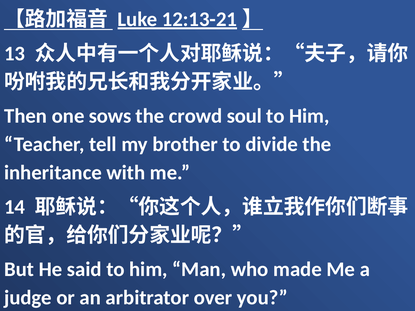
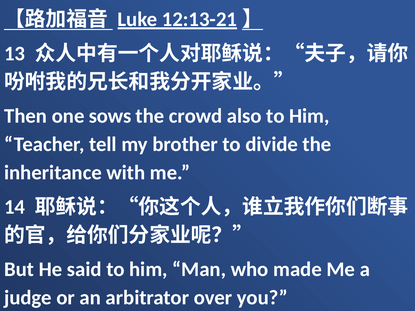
soul: soul -> also
